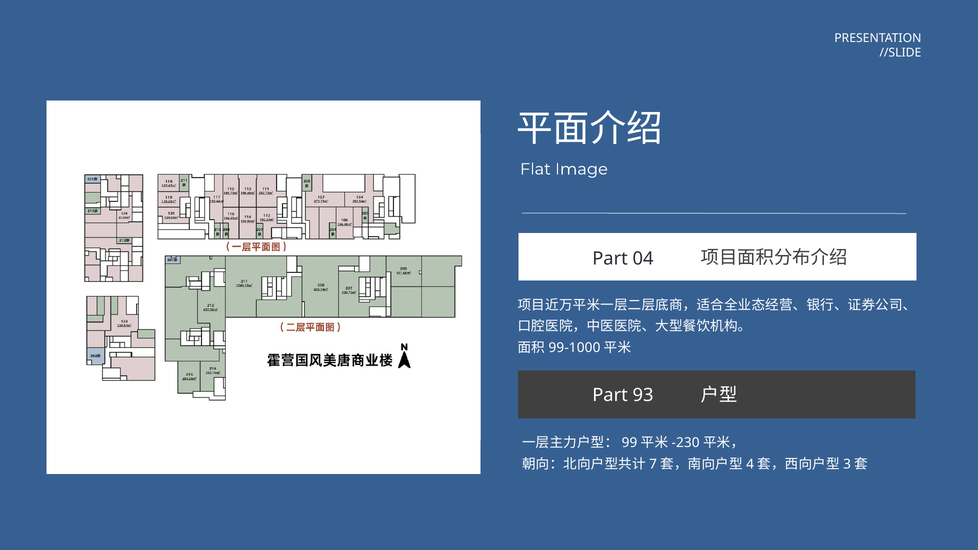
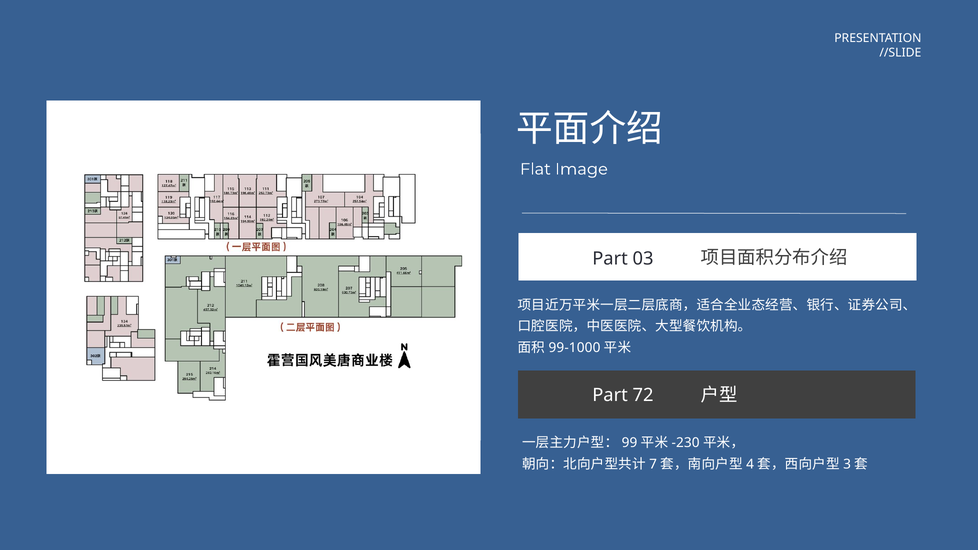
04: 04 -> 03
93: 93 -> 72
